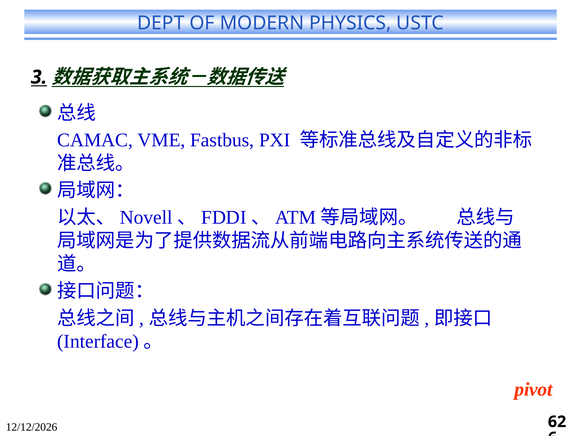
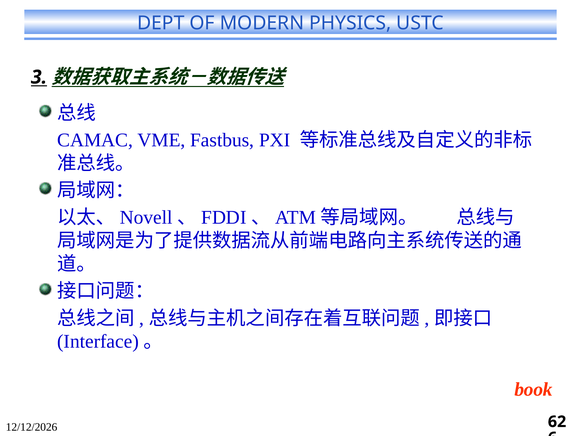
pivot: pivot -> book
